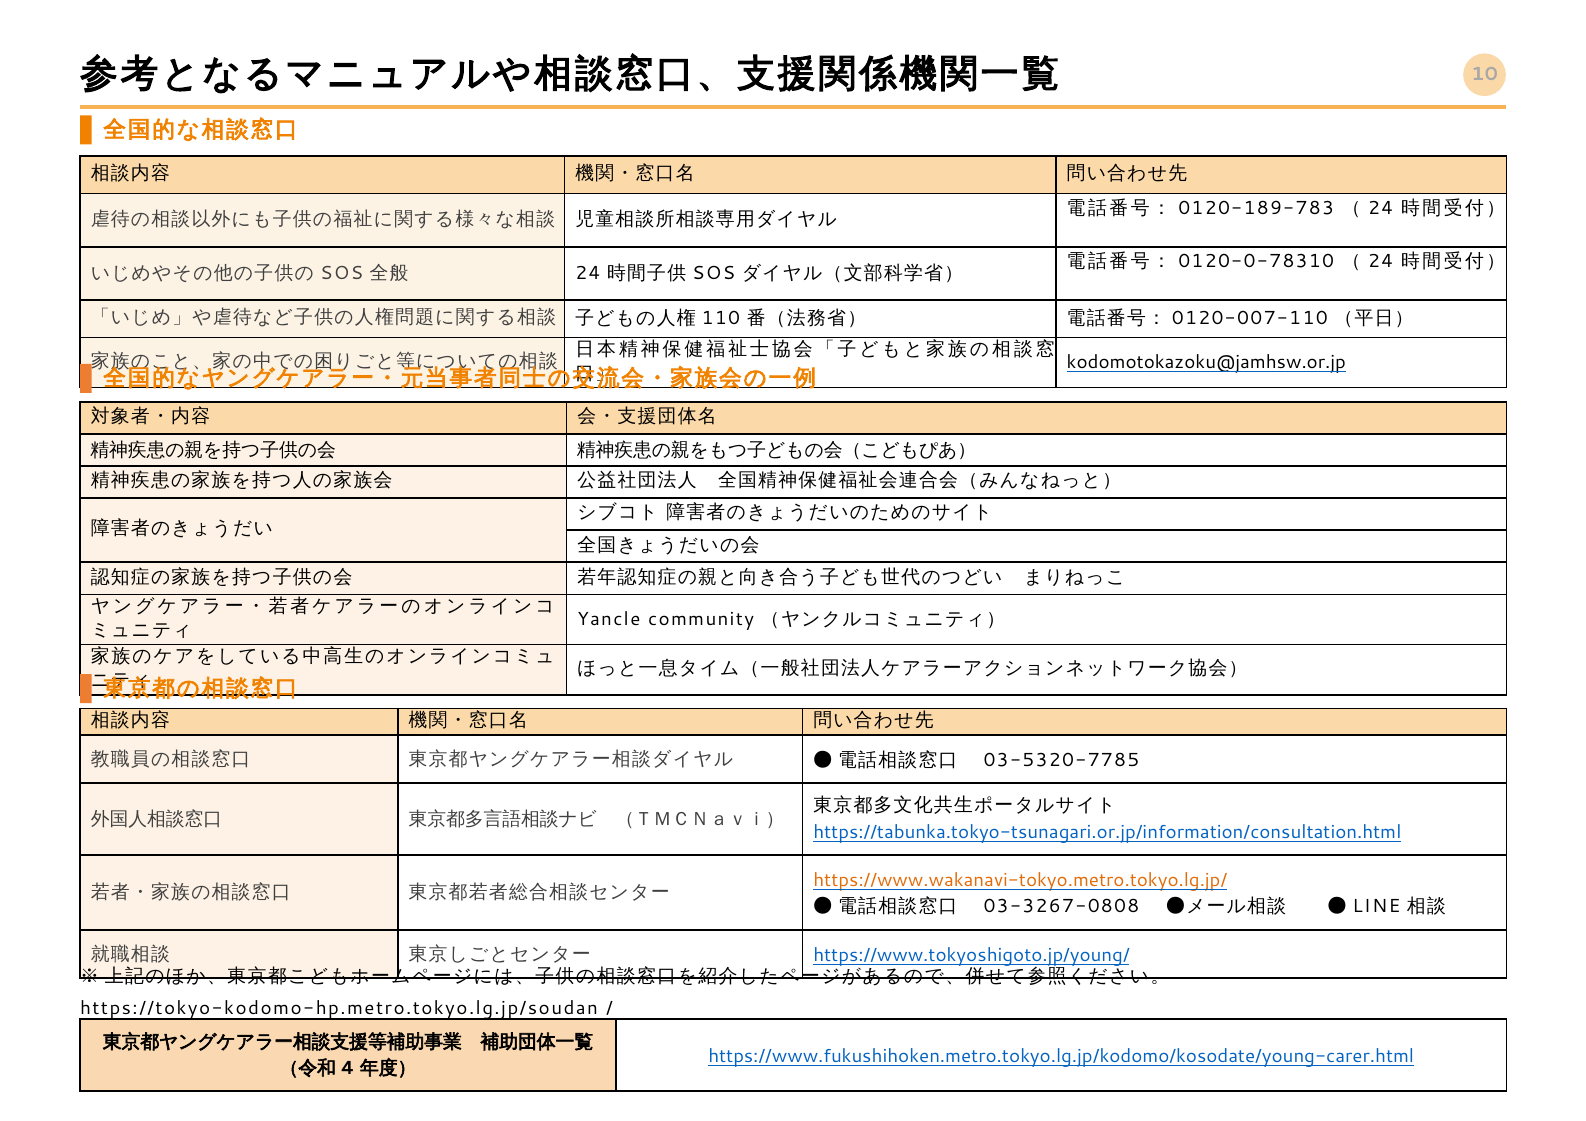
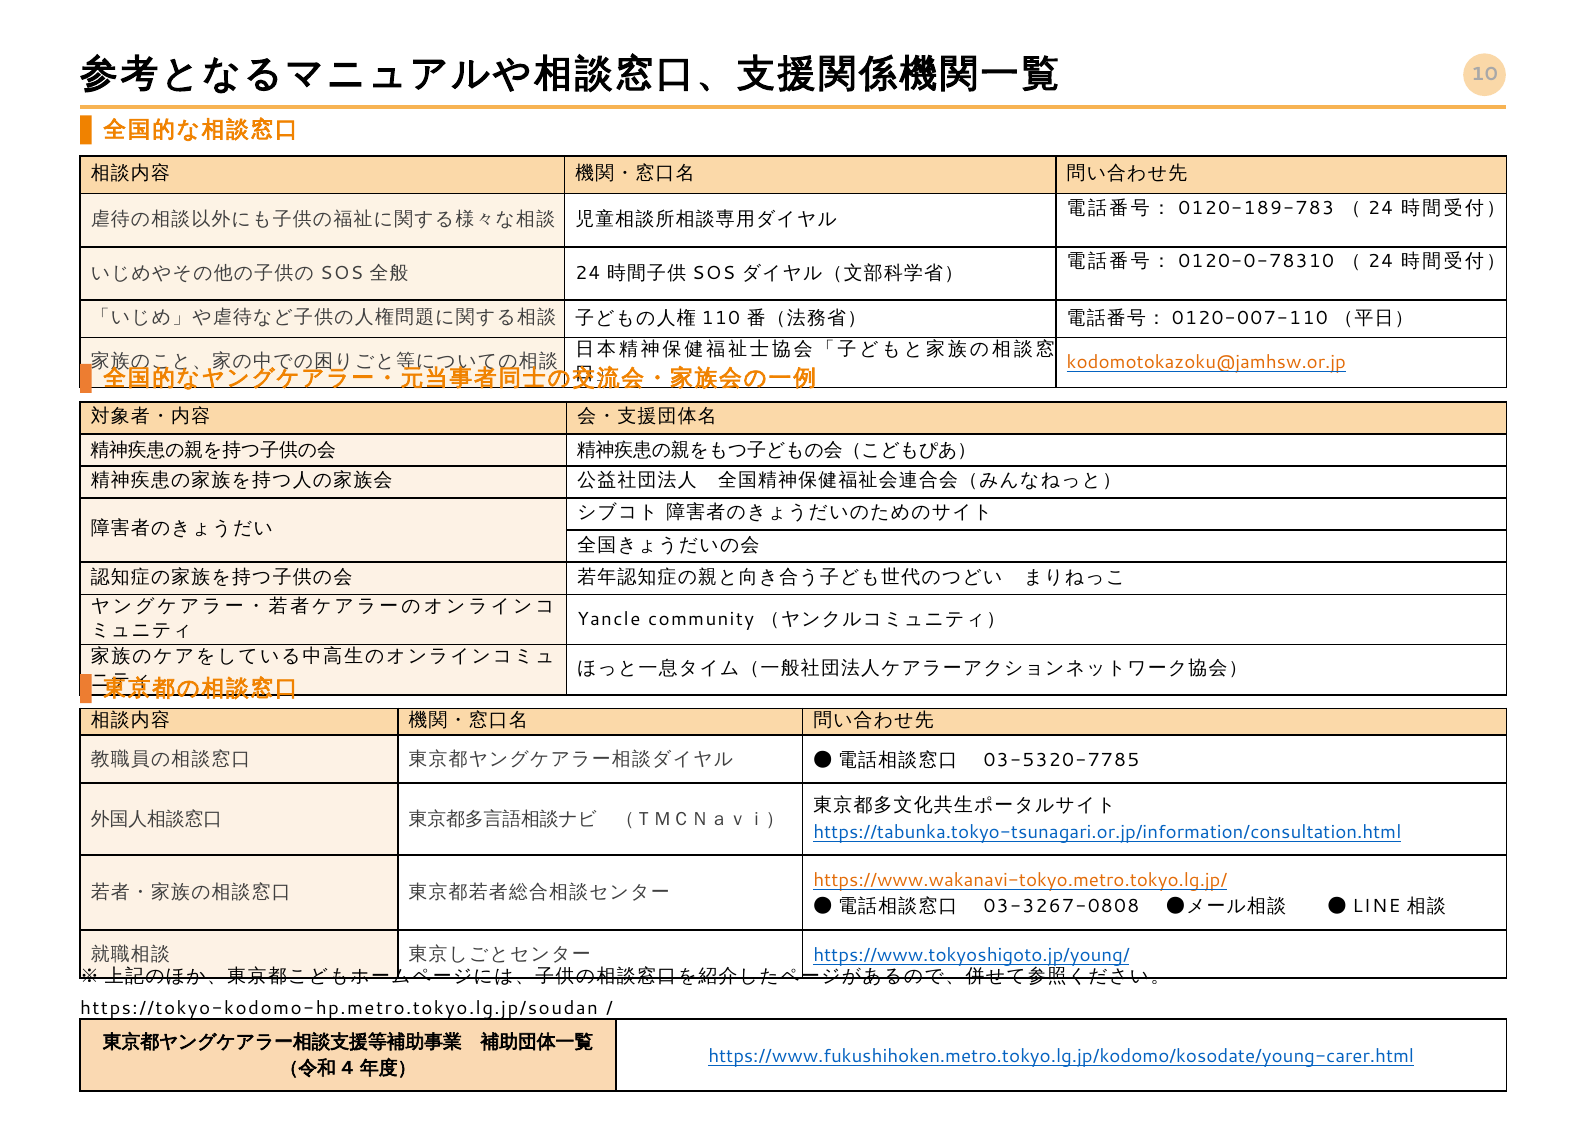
kodomotokazoku@jamhsw.or.jp colour: black -> orange
